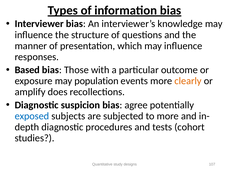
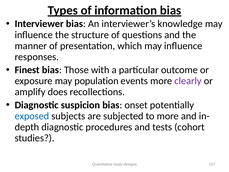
Based: Based -> Finest
clearly colour: orange -> purple
agree: agree -> onset
